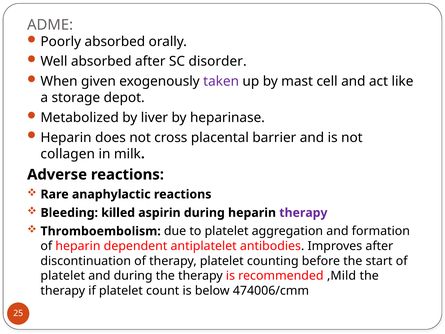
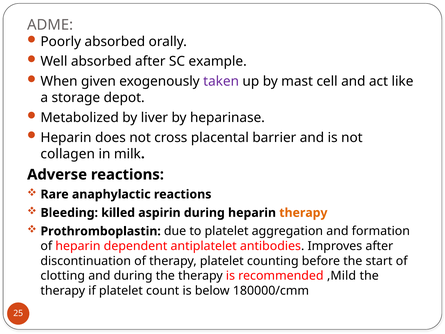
disorder: disorder -> example
therapy at (303, 213) colour: purple -> orange
Thromboembolism: Thromboembolism -> Prothromboplastin
platelet at (63, 276): platelet -> clotting
474006/cmm: 474006/cmm -> 180000/cmm
